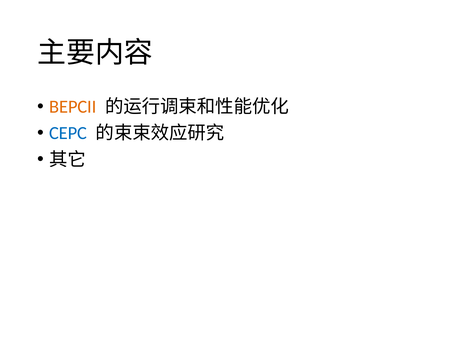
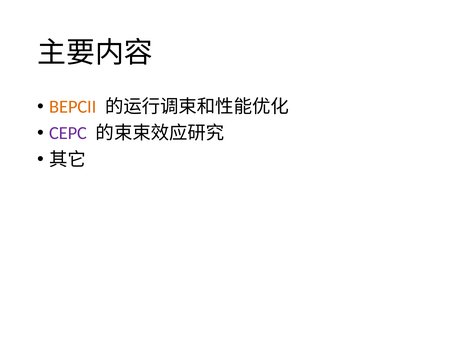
CEPC colour: blue -> purple
